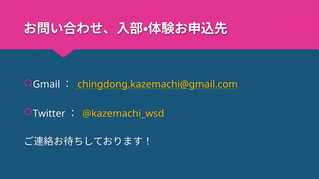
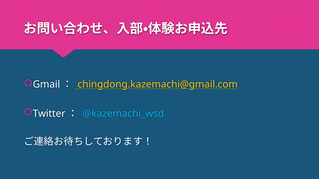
@kazemachi_wsd colour: yellow -> light blue
